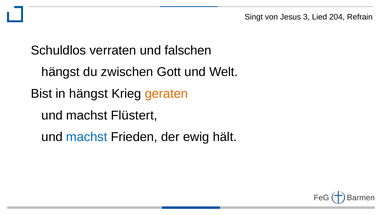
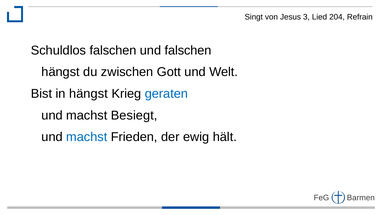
Schuldlos verraten: verraten -> falschen
geraten colour: orange -> blue
Flüstert: Flüstert -> Besiegt
